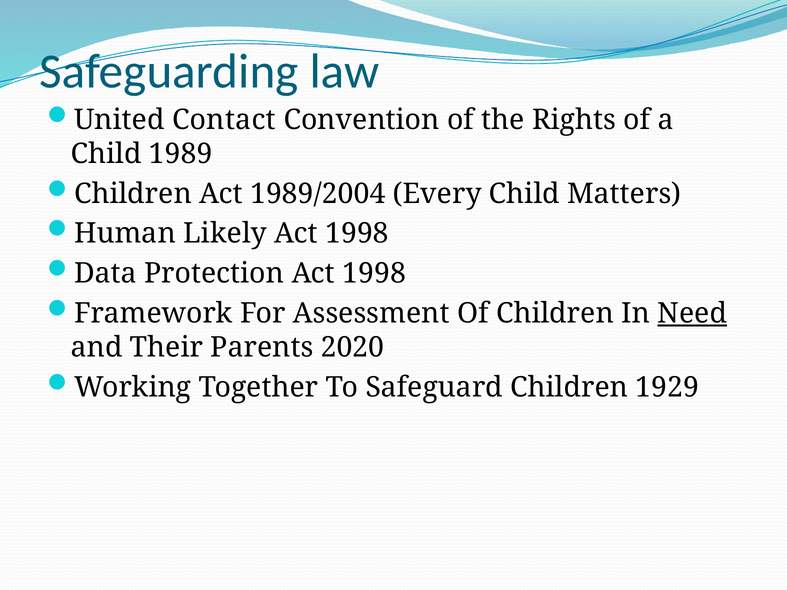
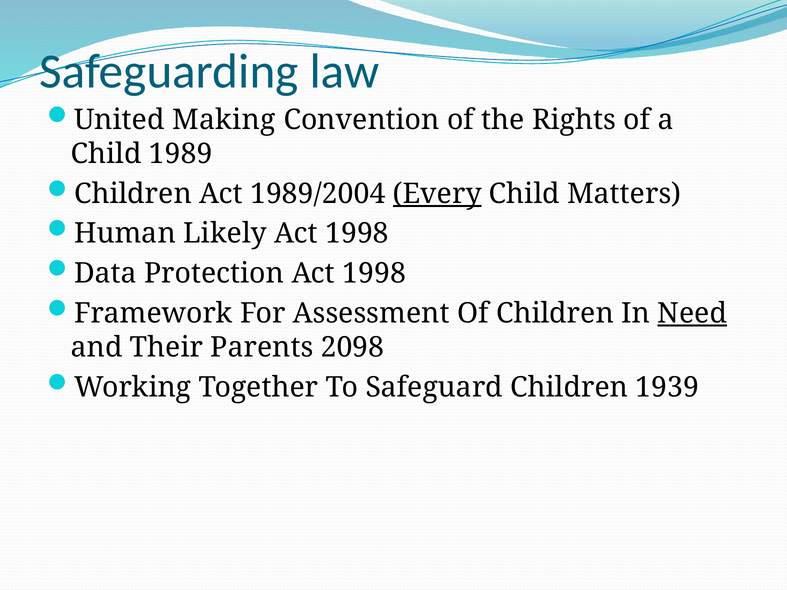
Contact: Contact -> Making
Every underline: none -> present
2020: 2020 -> 2098
1929: 1929 -> 1939
